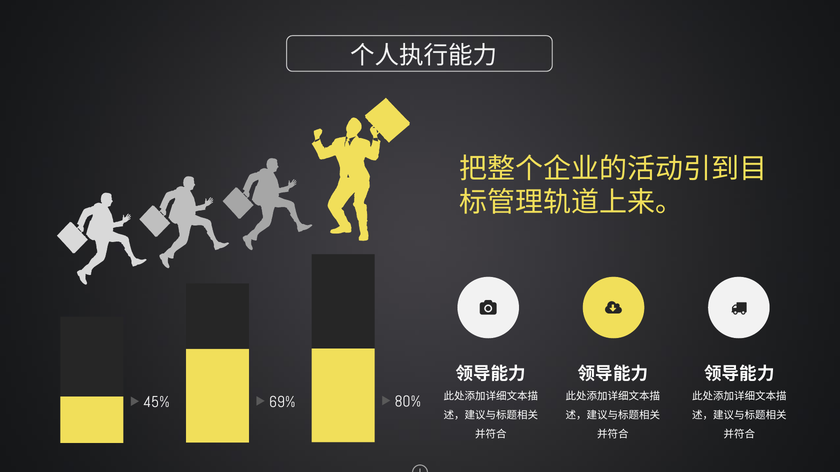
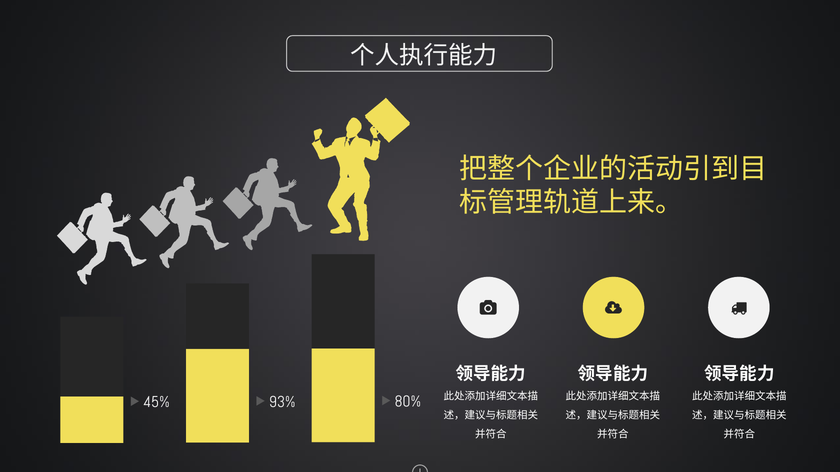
69%: 69% -> 93%
